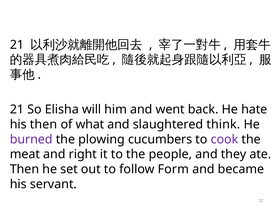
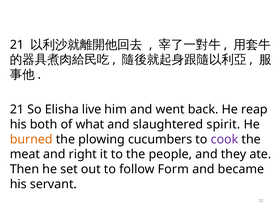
will: will -> live
hate: hate -> reap
his then: then -> both
think: think -> spirit
burned colour: purple -> orange
